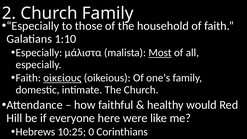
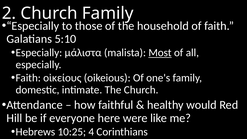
1:10: 1:10 -> 5:10
οἰκείους underline: present -> none
0: 0 -> 4
